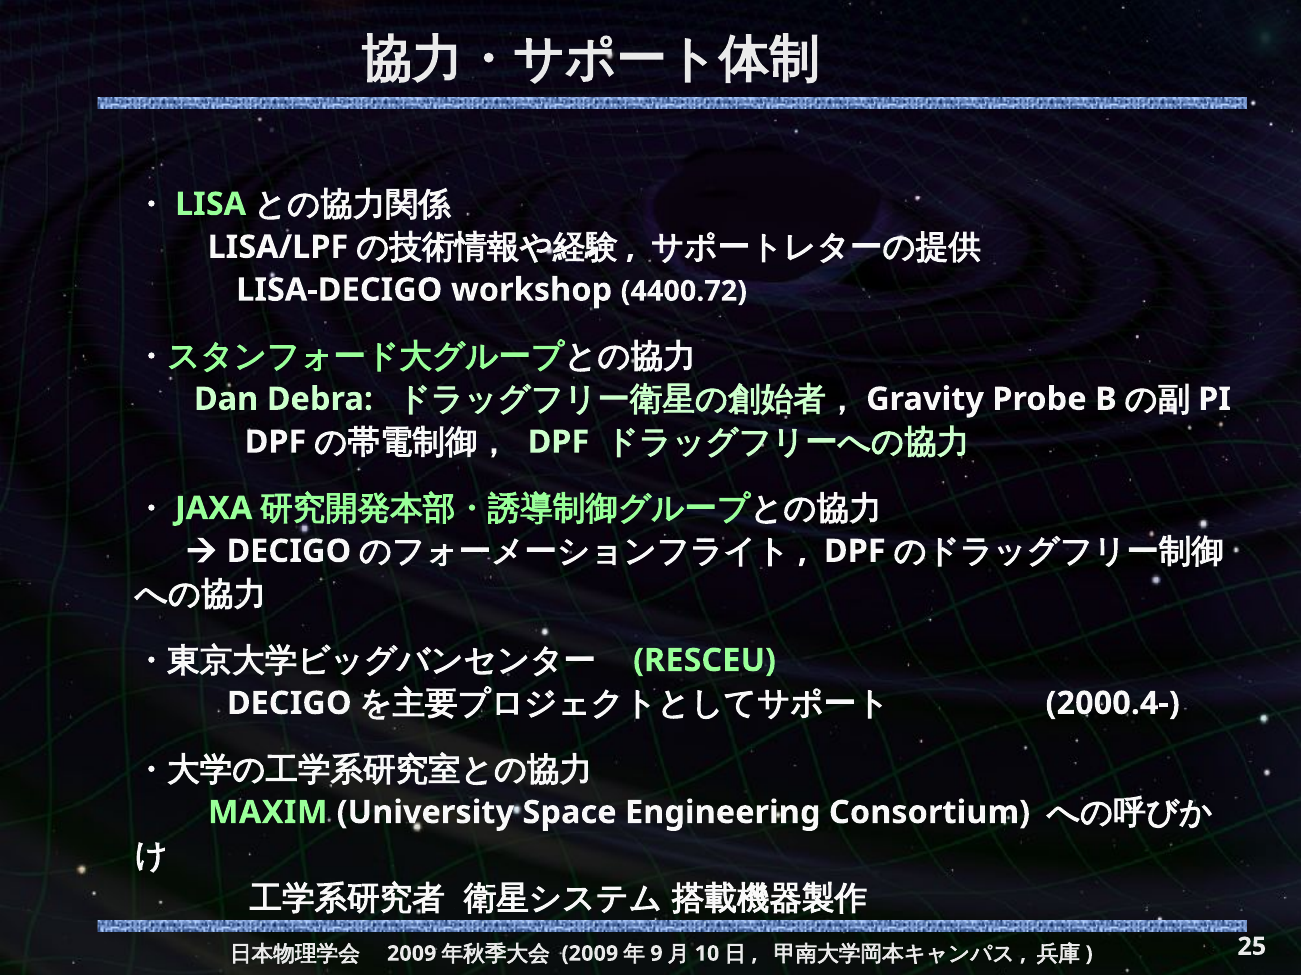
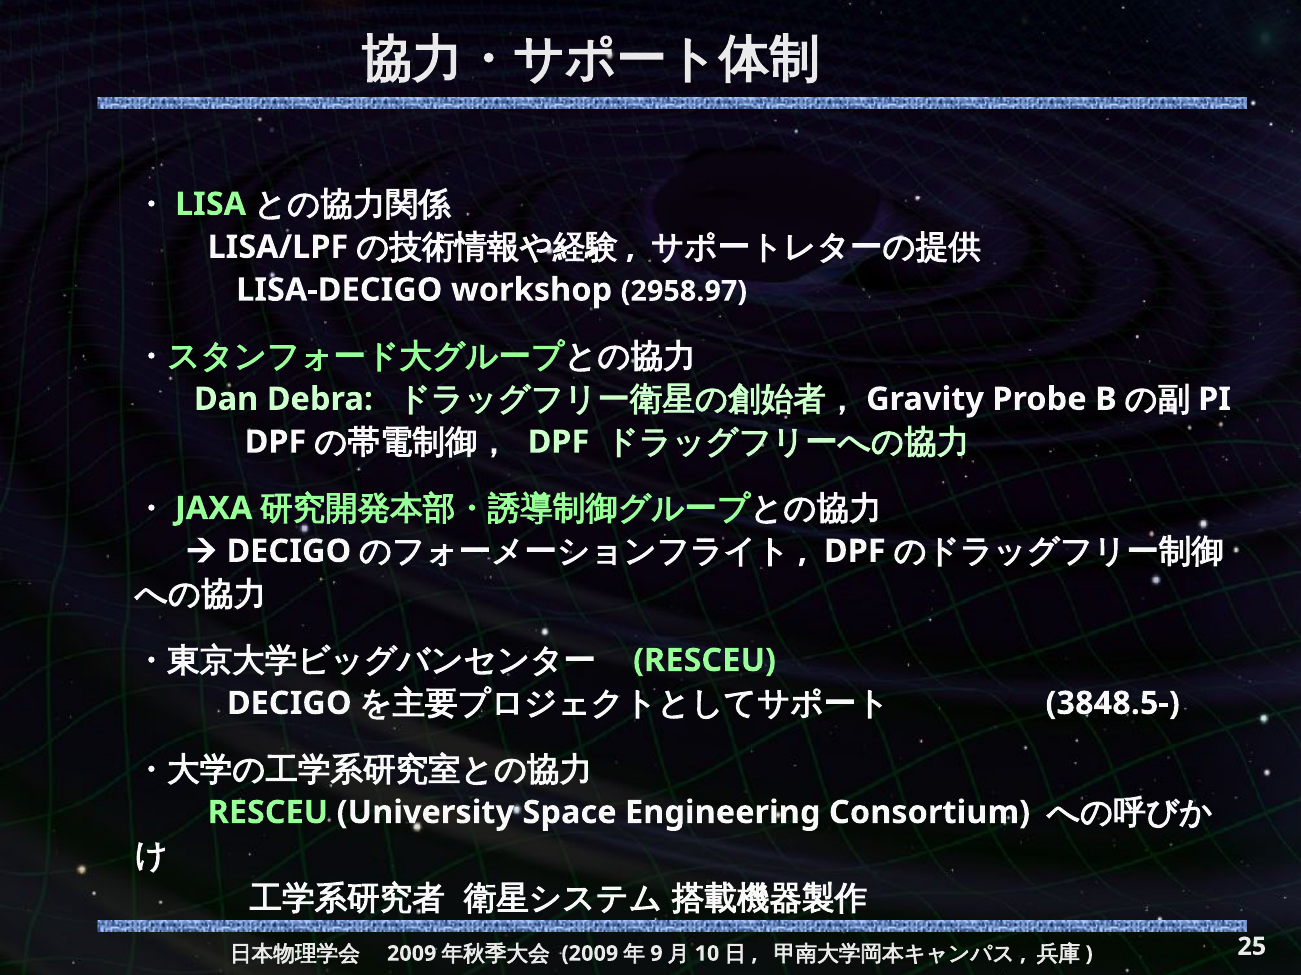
4400.72: 4400.72 -> 2958.97
2000.4-: 2000.4- -> 3848.5-
MAXIM at (268, 813): MAXIM -> RESCEU
